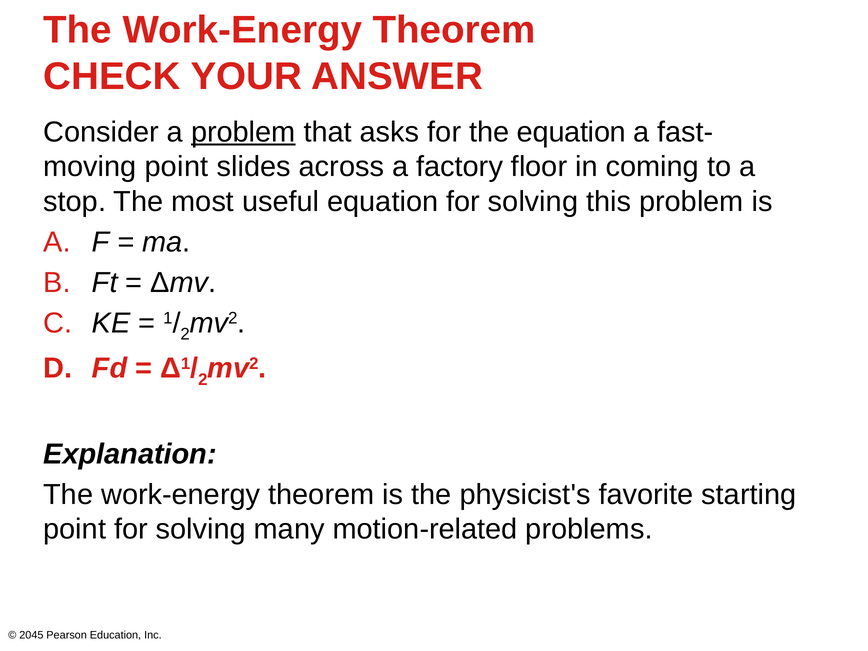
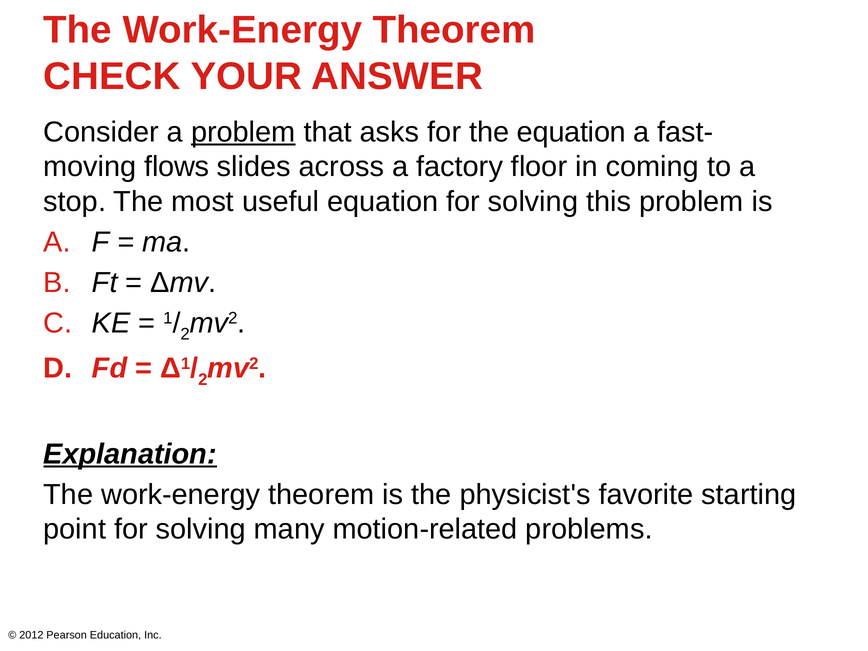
point at (177, 167): point -> flows
Explanation underline: none -> present
2045: 2045 -> 2012
